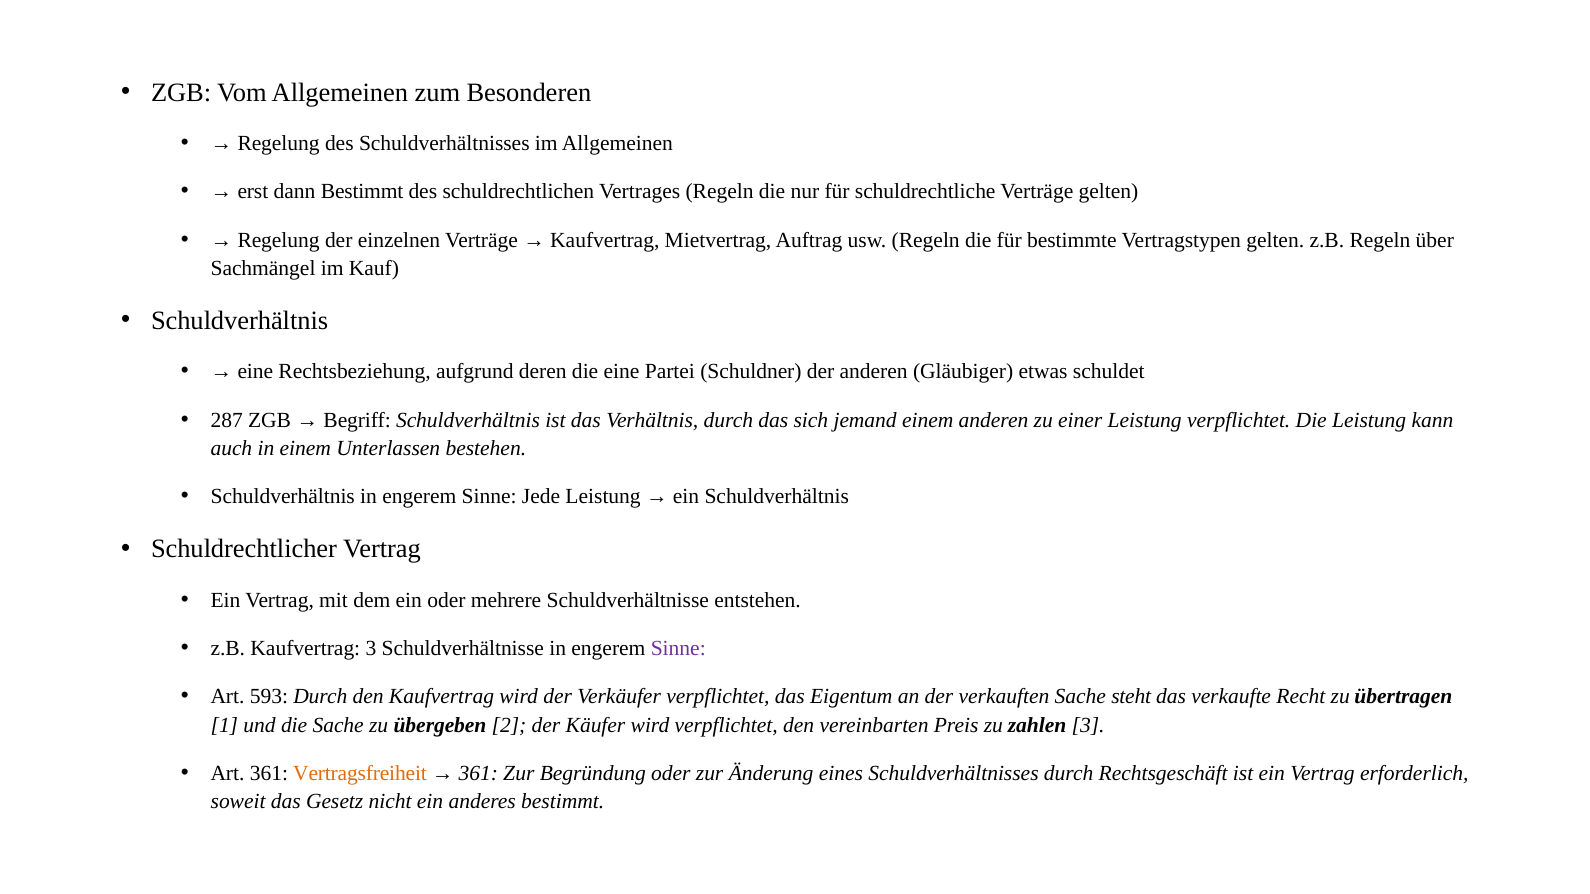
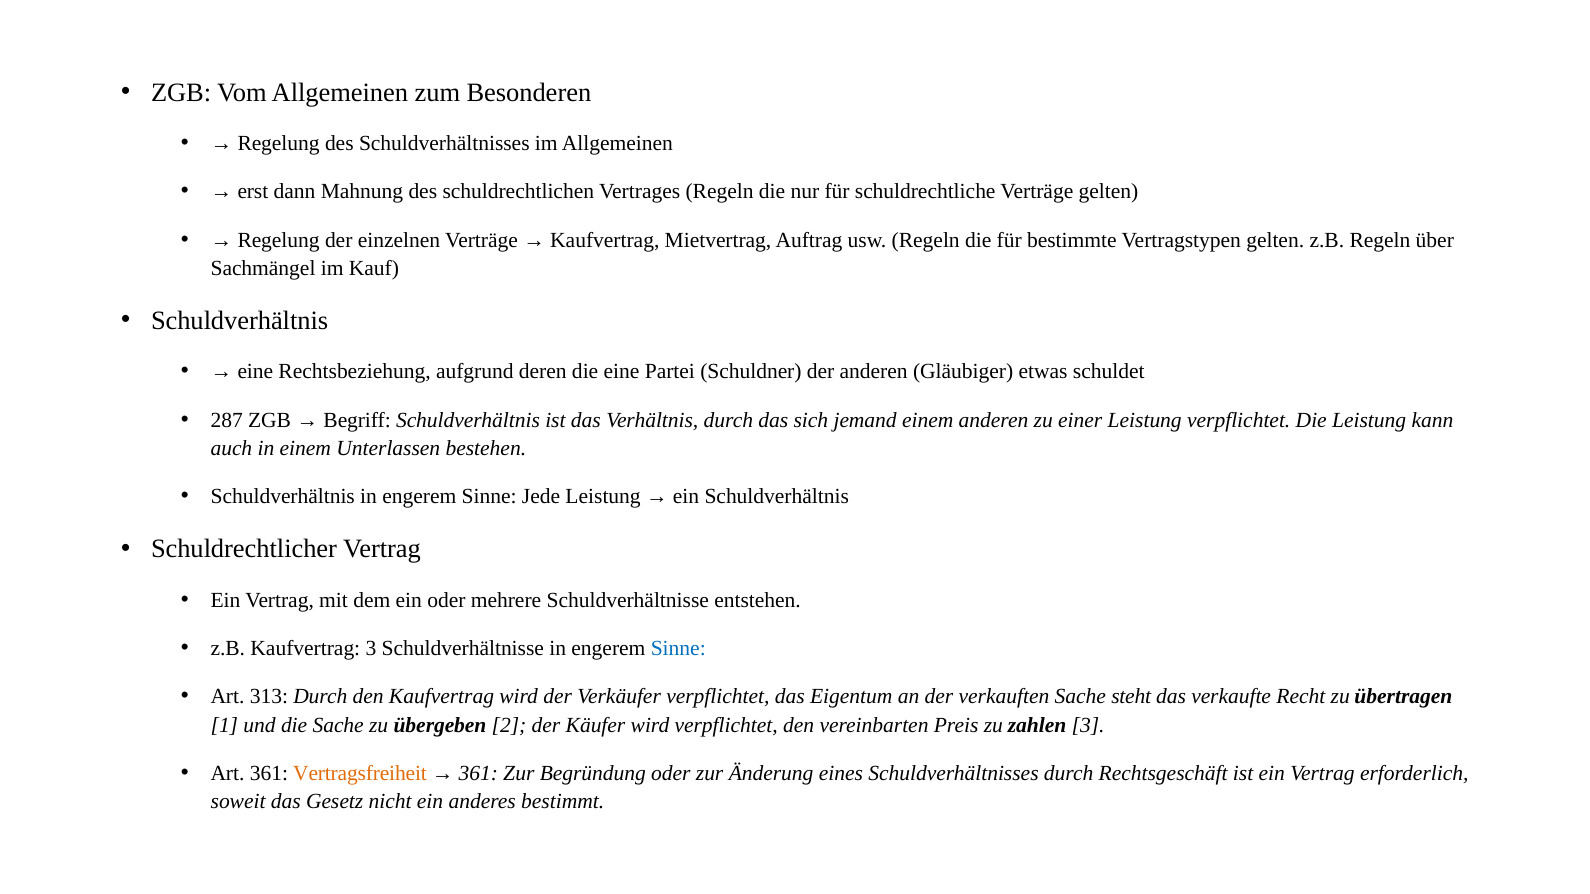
dann Bestimmt: Bestimmt -> Mahnung
Sinne at (678, 649) colour: purple -> blue
593: 593 -> 313
